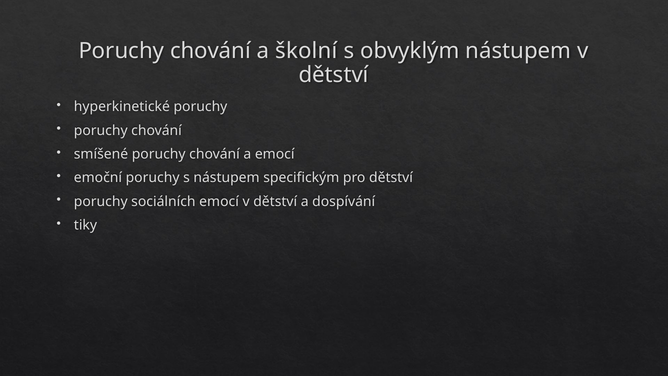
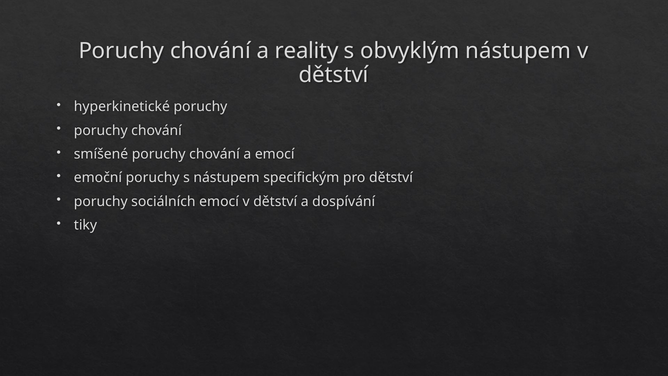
školní: školní -> reality
